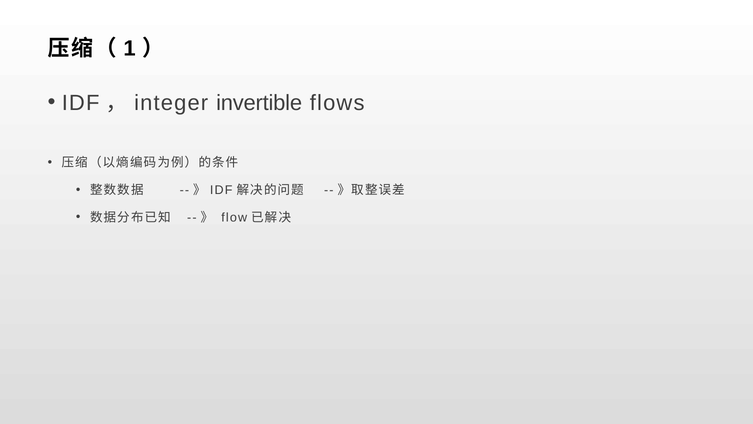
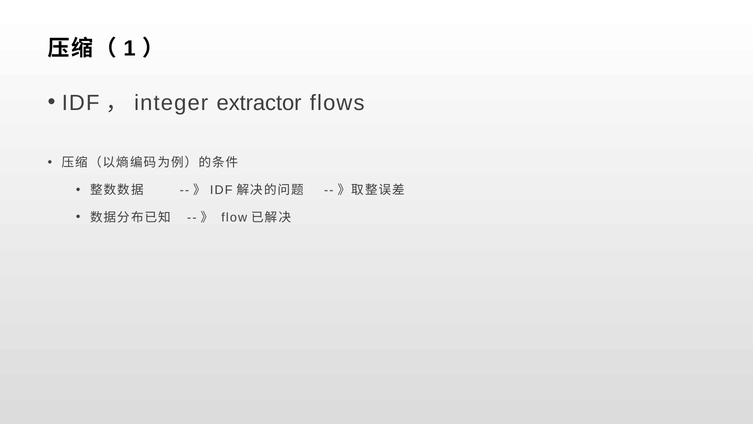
invertible: invertible -> extractor
